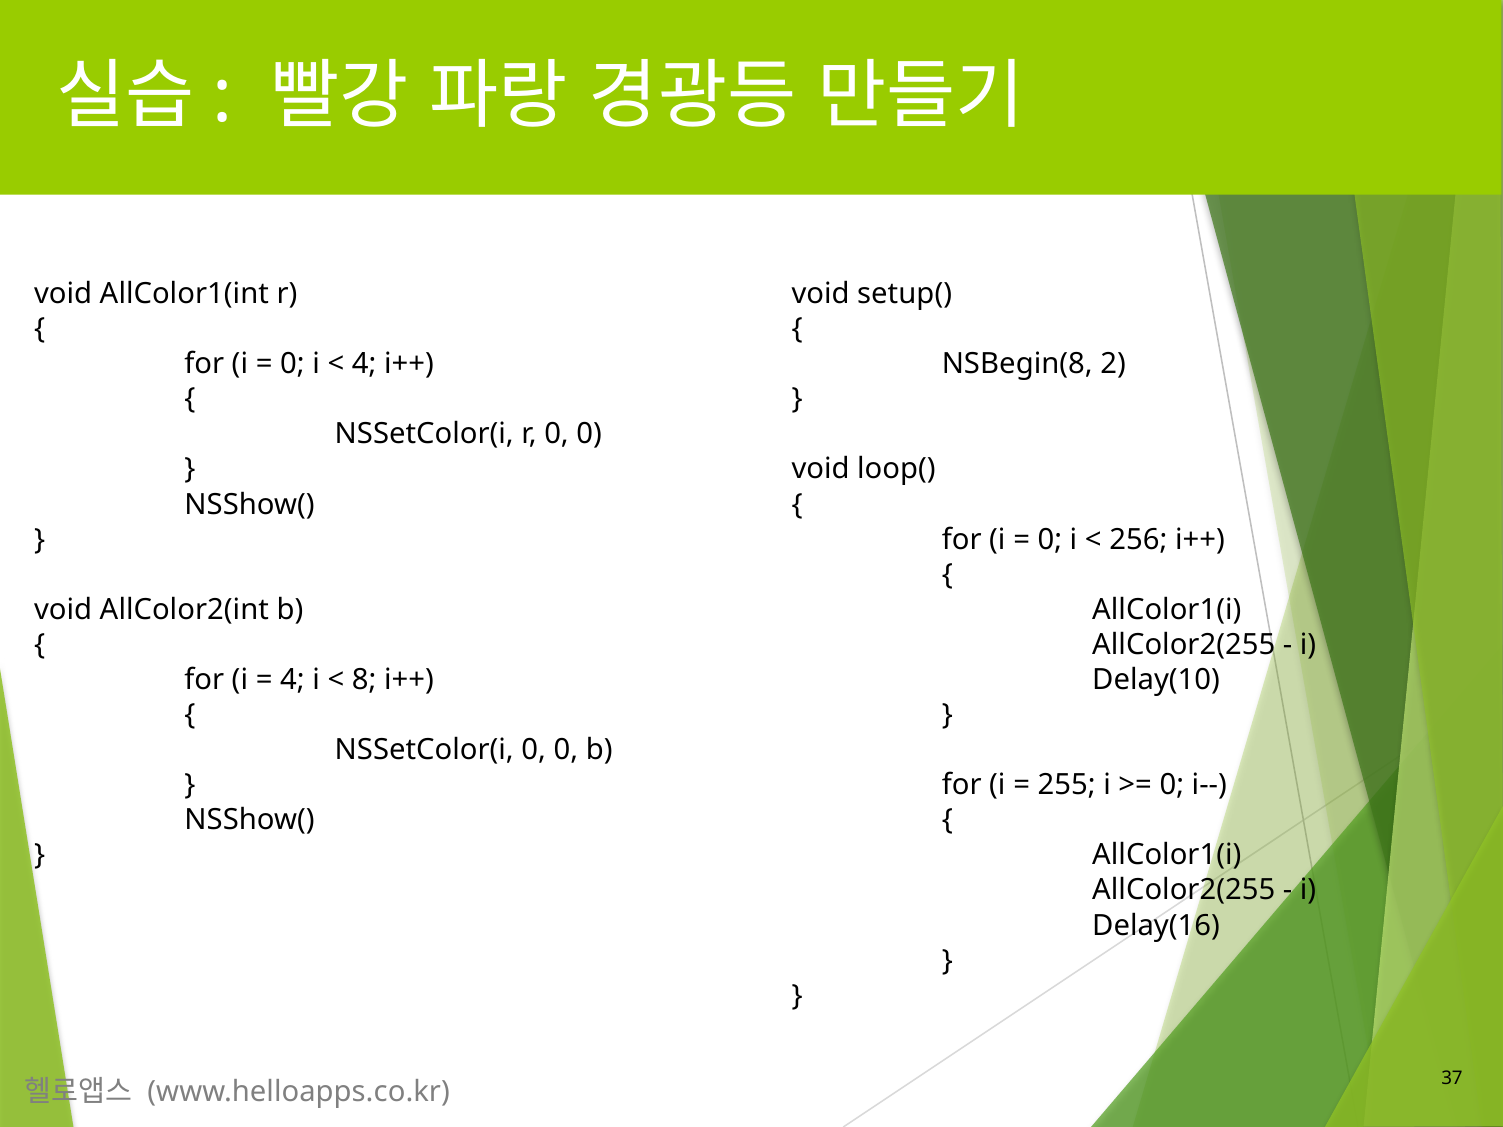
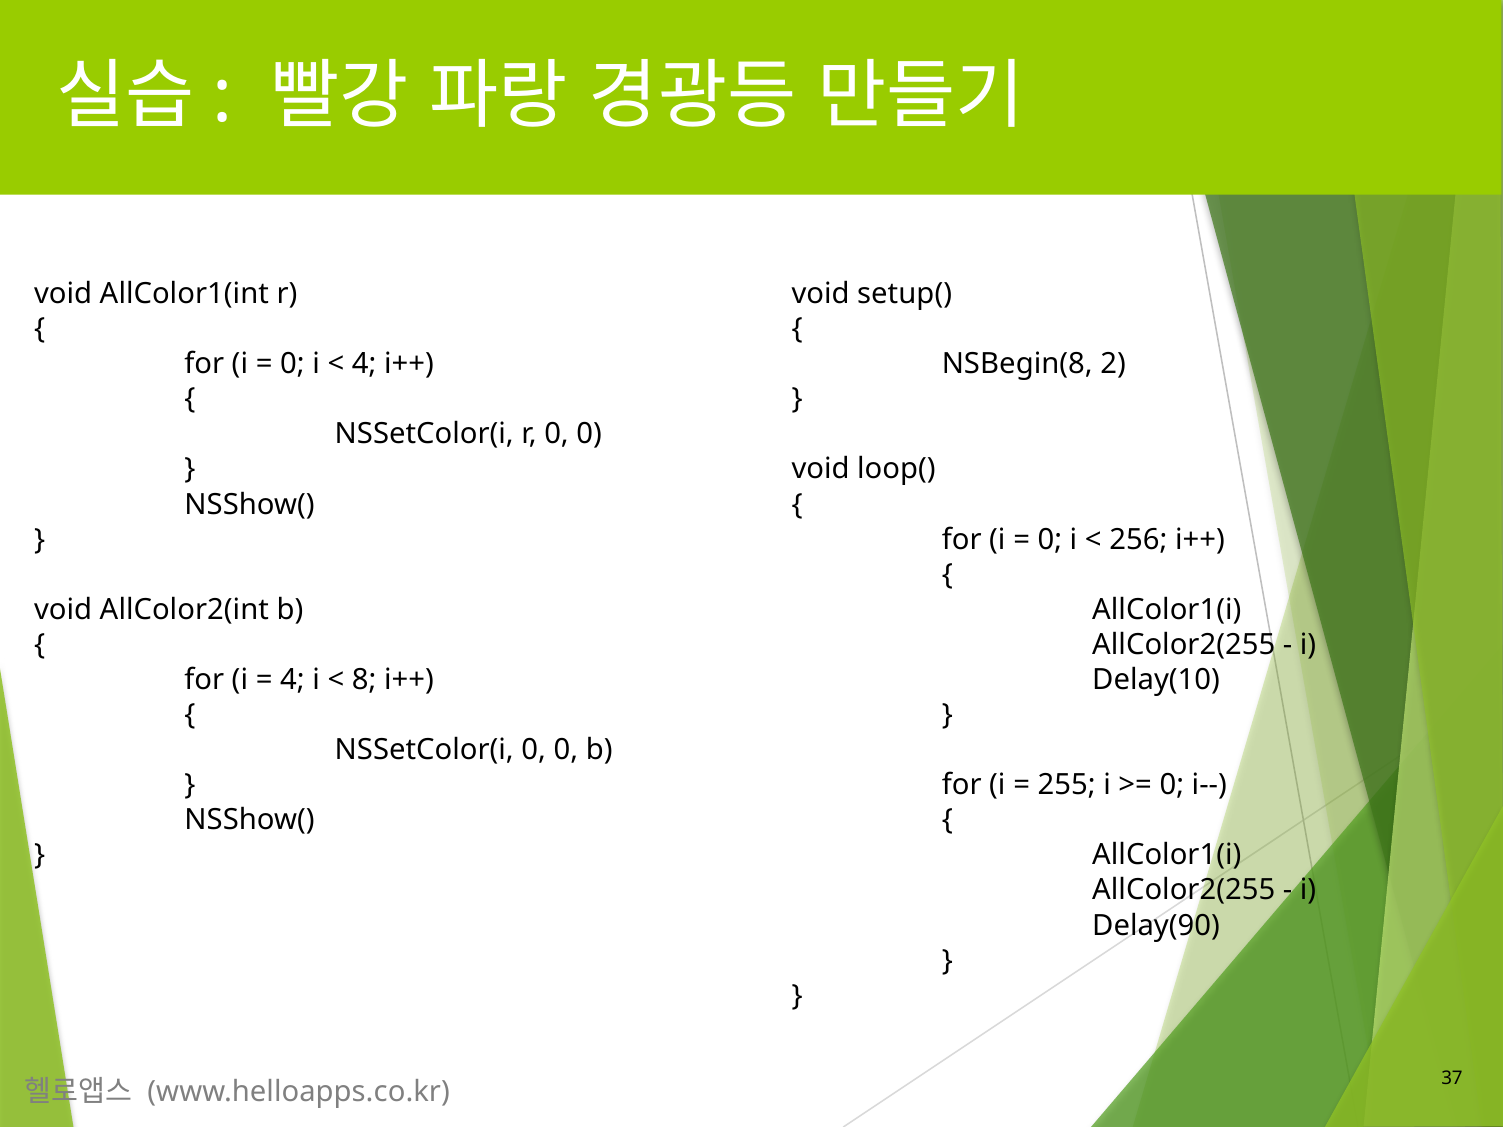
Delay(16: Delay(16 -> Delay(90
